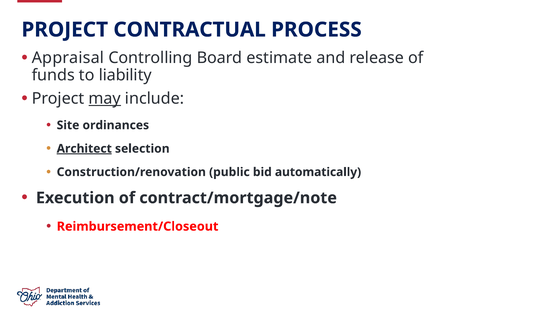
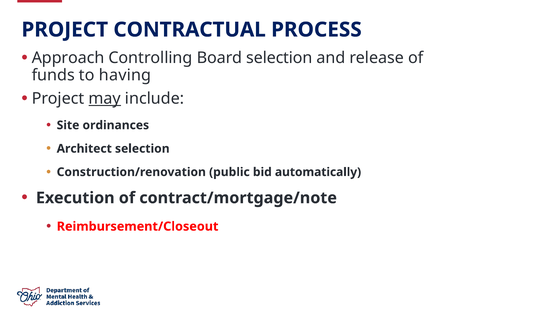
Appraisal: Appraisal -> Approach
Board estimate: estimate -> selection
liability: liability -> having
Architect underline: present -> none
